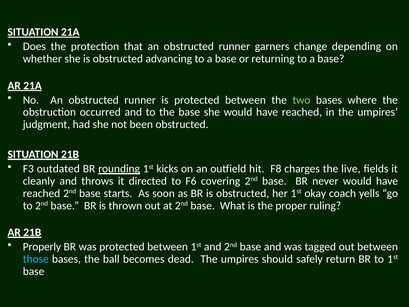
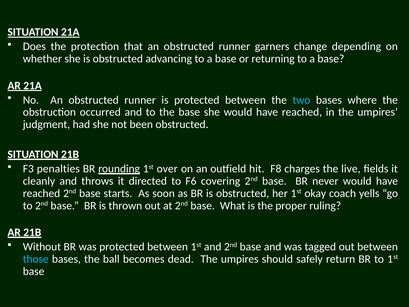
two colour: light green -> light blue
outdated: outdated -> penalties
kicks: kicks -> over
Properly: Properly -> Without
